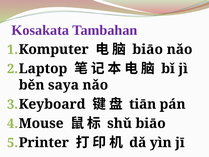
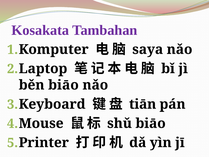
biāo at (148, 49): biāo -> saya
běn saya: saya -> biāo
